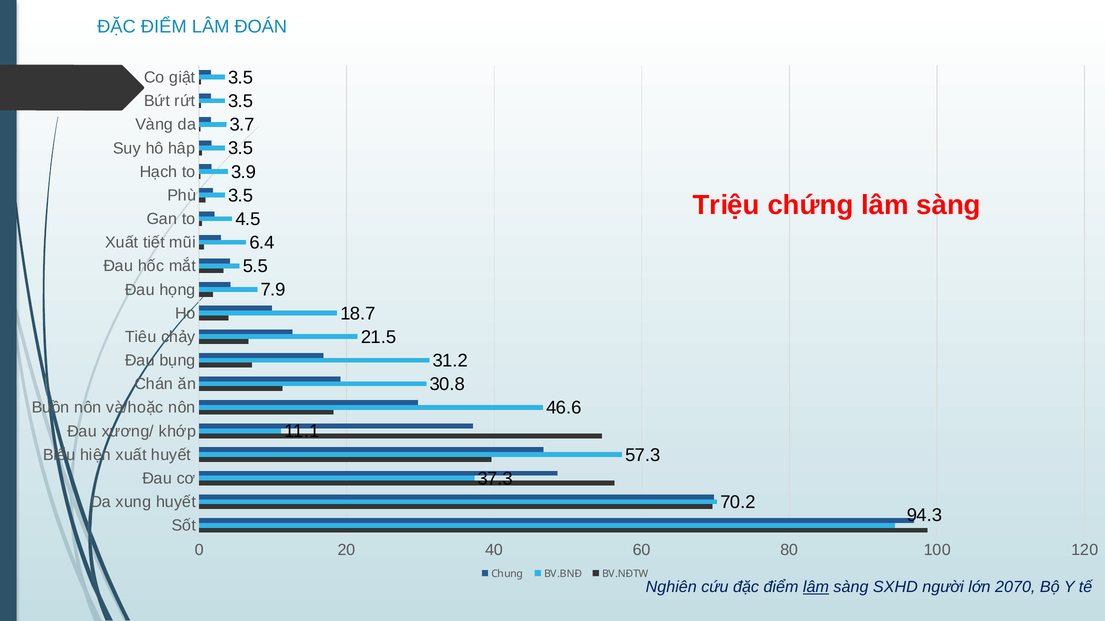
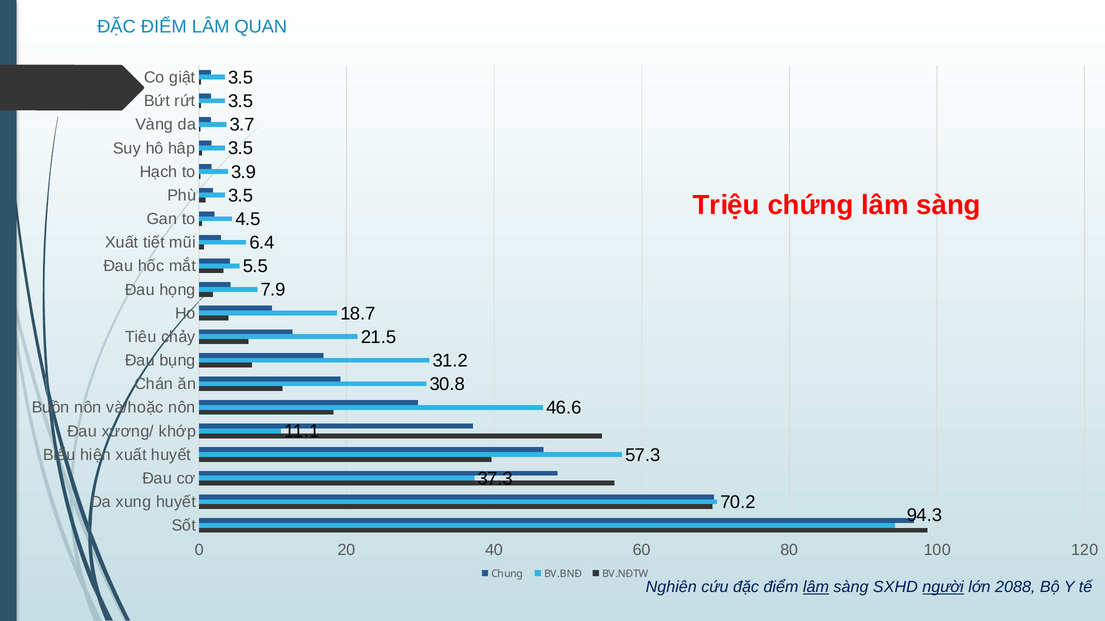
ĐOÁN: ĐOÁN -> QUAN
người underline: none -> present
2070: 2070 -> 2088
